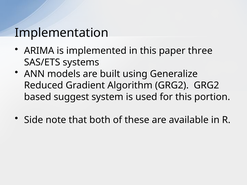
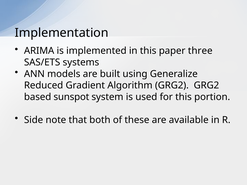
suggest: suggest -> sunspot
